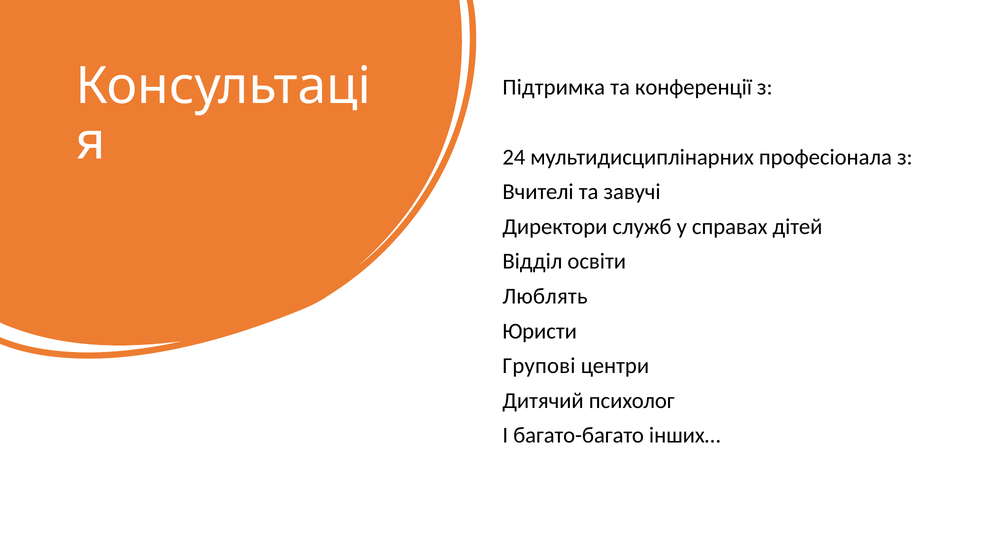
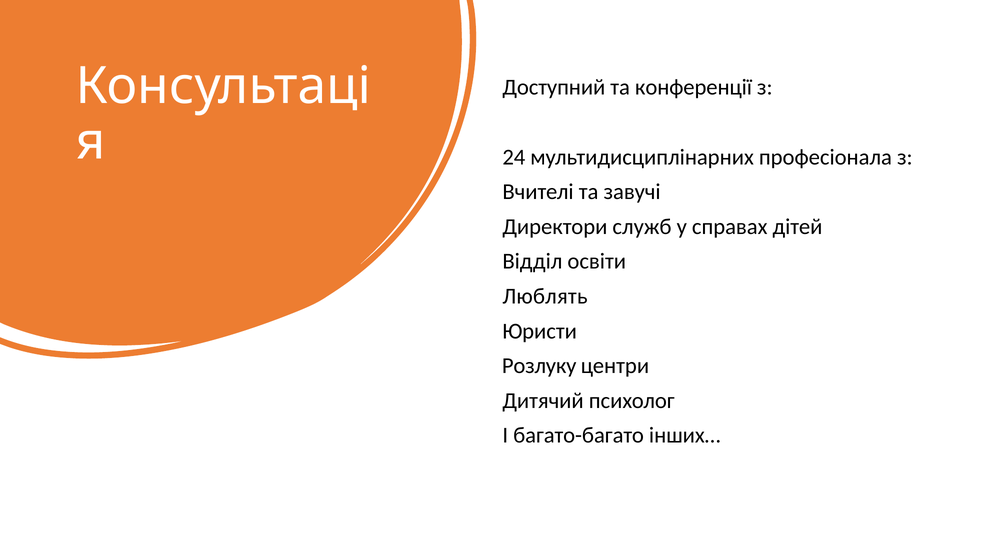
Підтримка: Підтримка -> Доступний
Групові: Групові -> Розлуку
